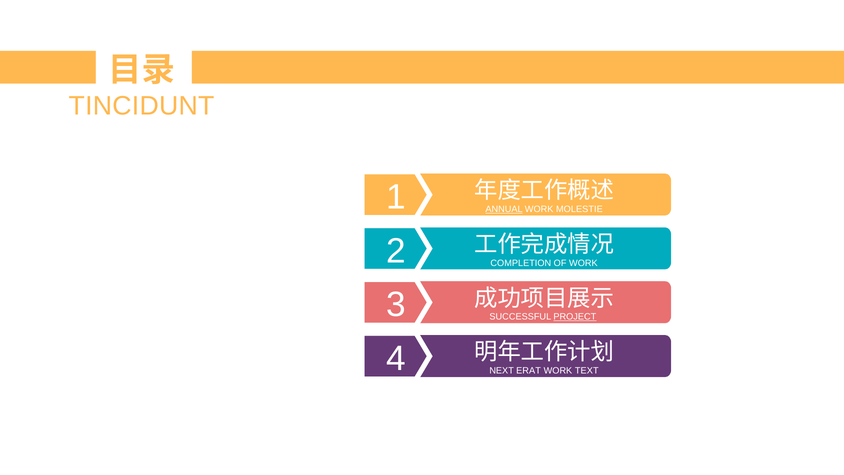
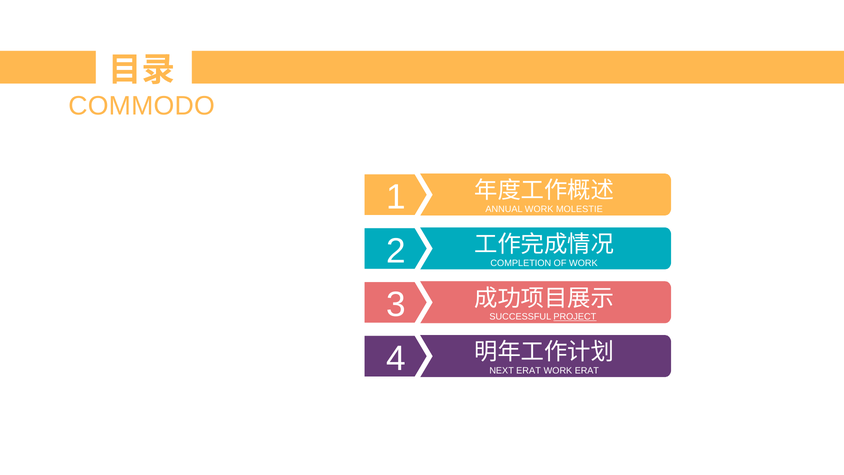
TINCIDUNT: TINCIDUNT -> COMMODO
ANNUAL underline: present -> none
WORK TEXT: TEXT -> ERAT
